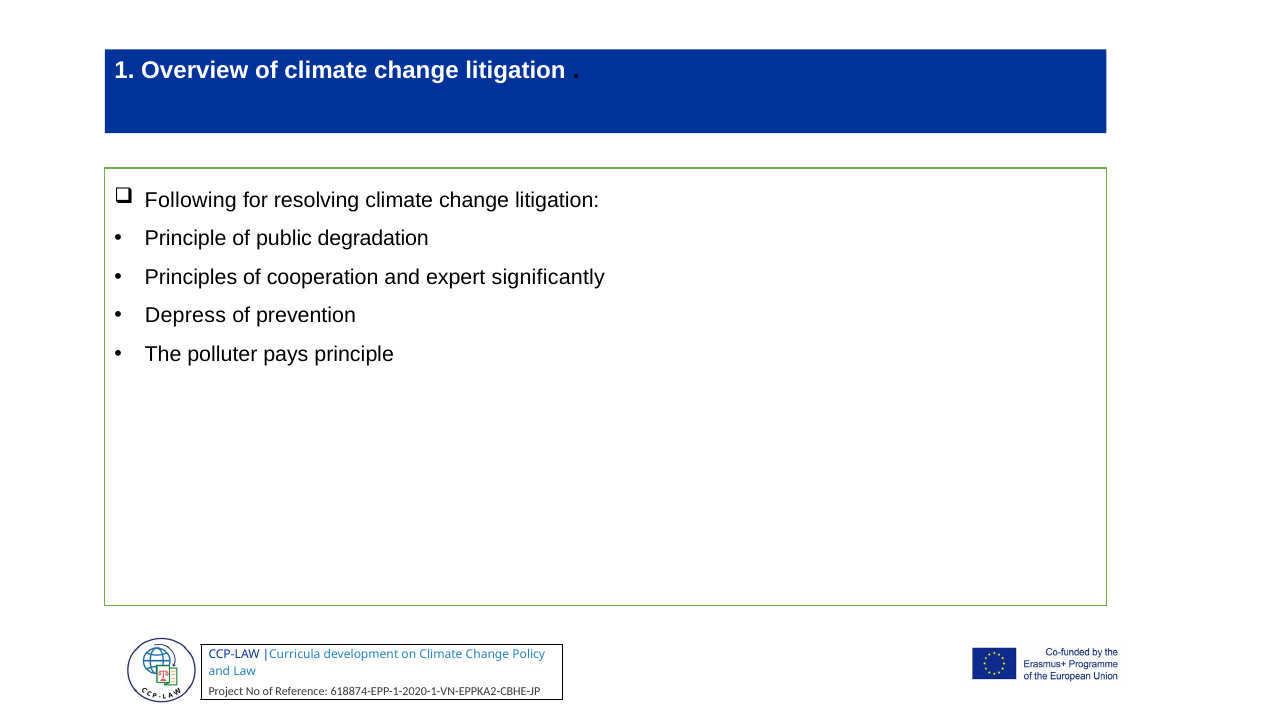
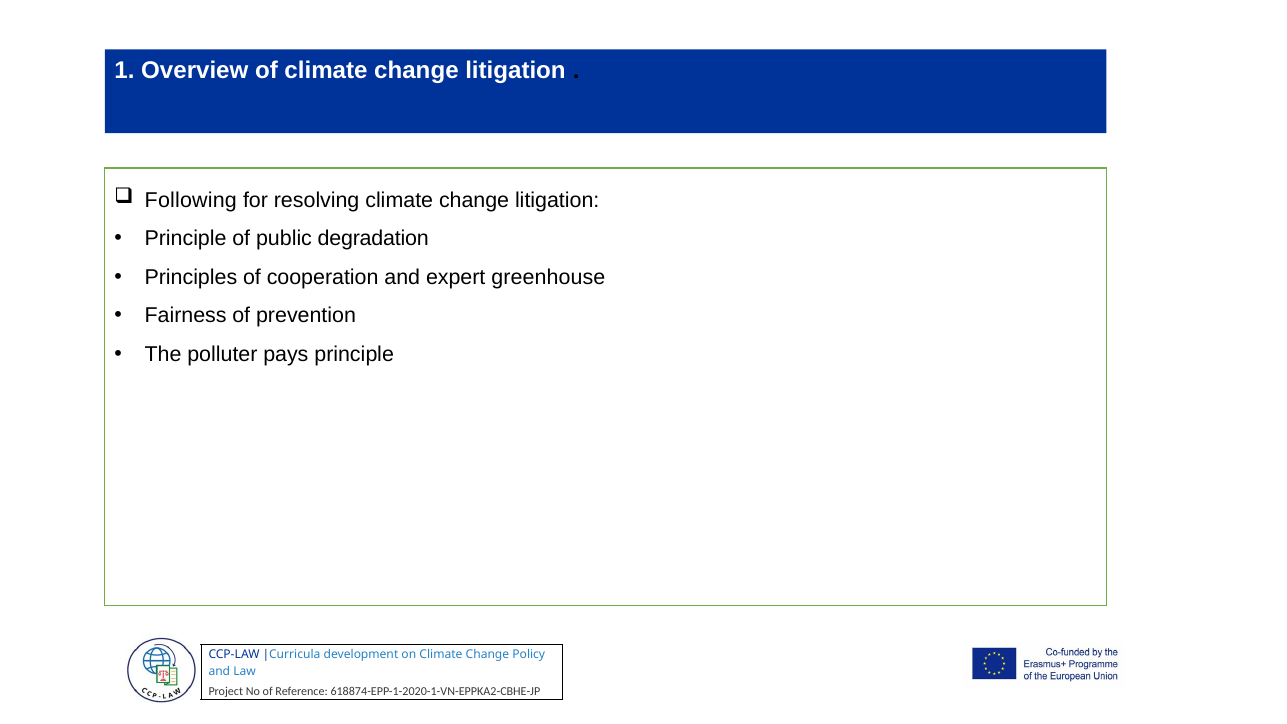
significantly: significantly -> greenhouse
Depress: Depress -> Fairness
